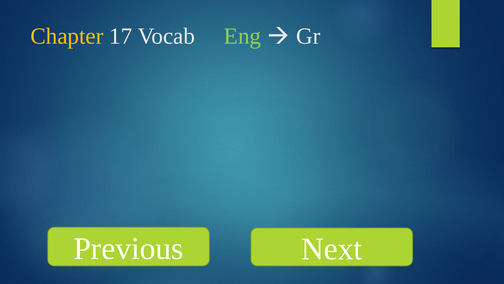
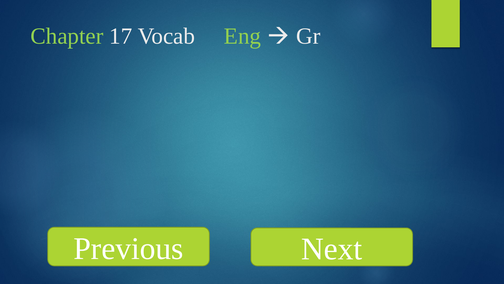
Chapter colour: yellow -> light green
